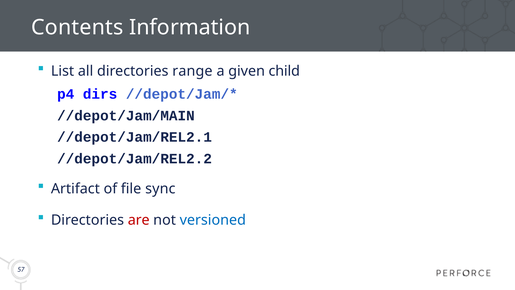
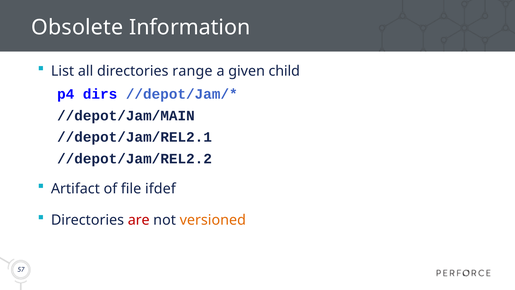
Contents: Contents -> Obsolete
sync: sync -> ifdef
versioned colour: blue -> orange
